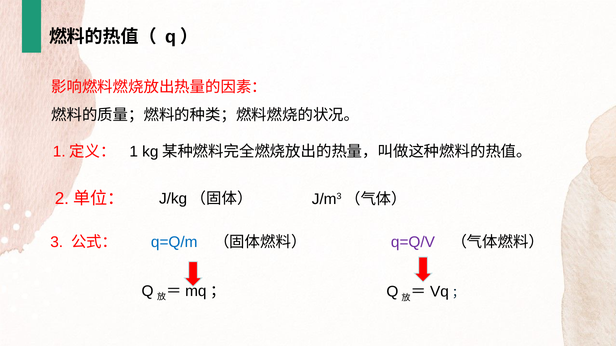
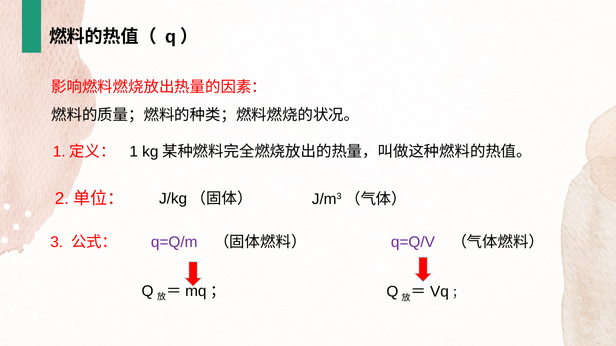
q=Q/m colour: blue -> purple
